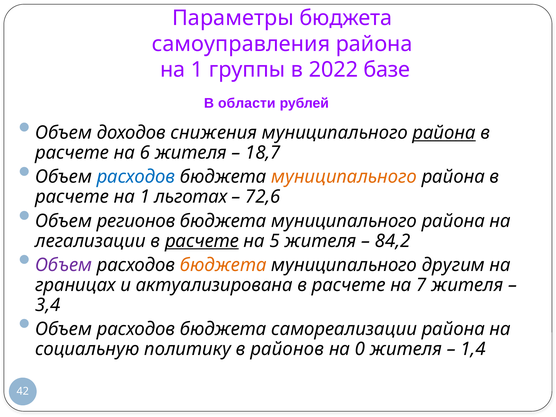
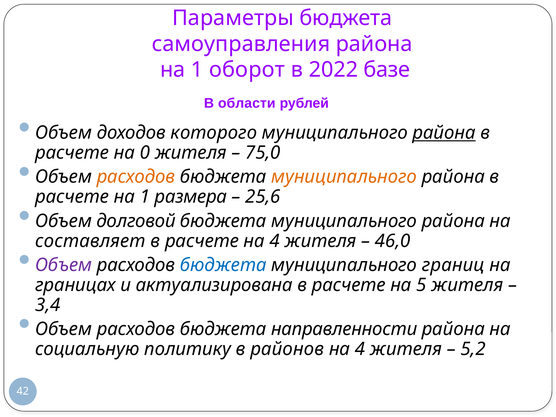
группы: группы -> оборот
снижения: снижения -> которого
6: 6 -> 0
18,7: 18,7 -> 75,0
расходов at (136, 177) colour: blue -> orange
льготах: льготах -> размера
72,6: 72,6 -> 25,6
регионов: регионов -> долговой
легализации: легализации -> составляет
расчете at (202, 241) underline: present -> none
5 at (275, 241): 5 -> 4
84,2: 84,2 -> 46,0
бюджета at (223, 265) colour: orange -> blue
другим: другим -> границ
7: 7 -> 5
самореализации: самореализации -> направленности
0 at (360, 349): 0 -> 4
1,4: 1,4 -> 5,2
